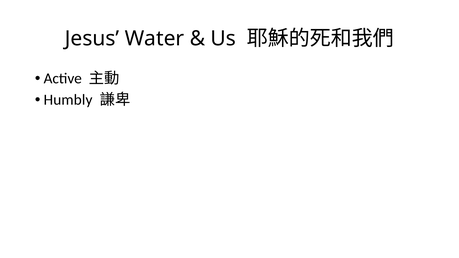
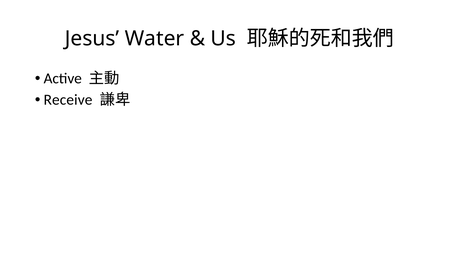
Humbly: Humbly -> Receive
